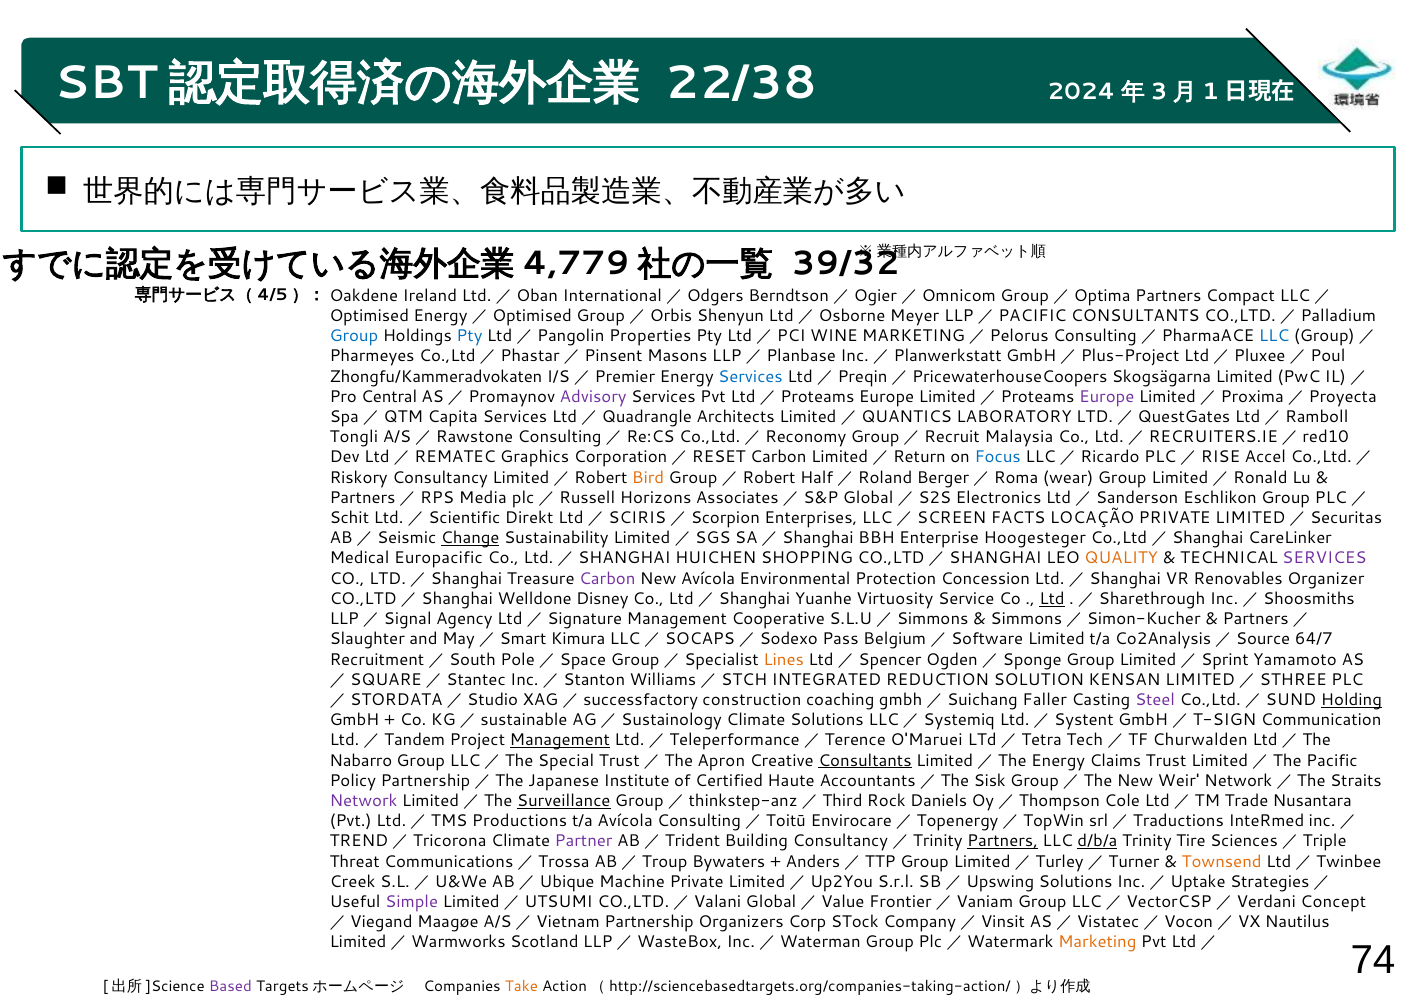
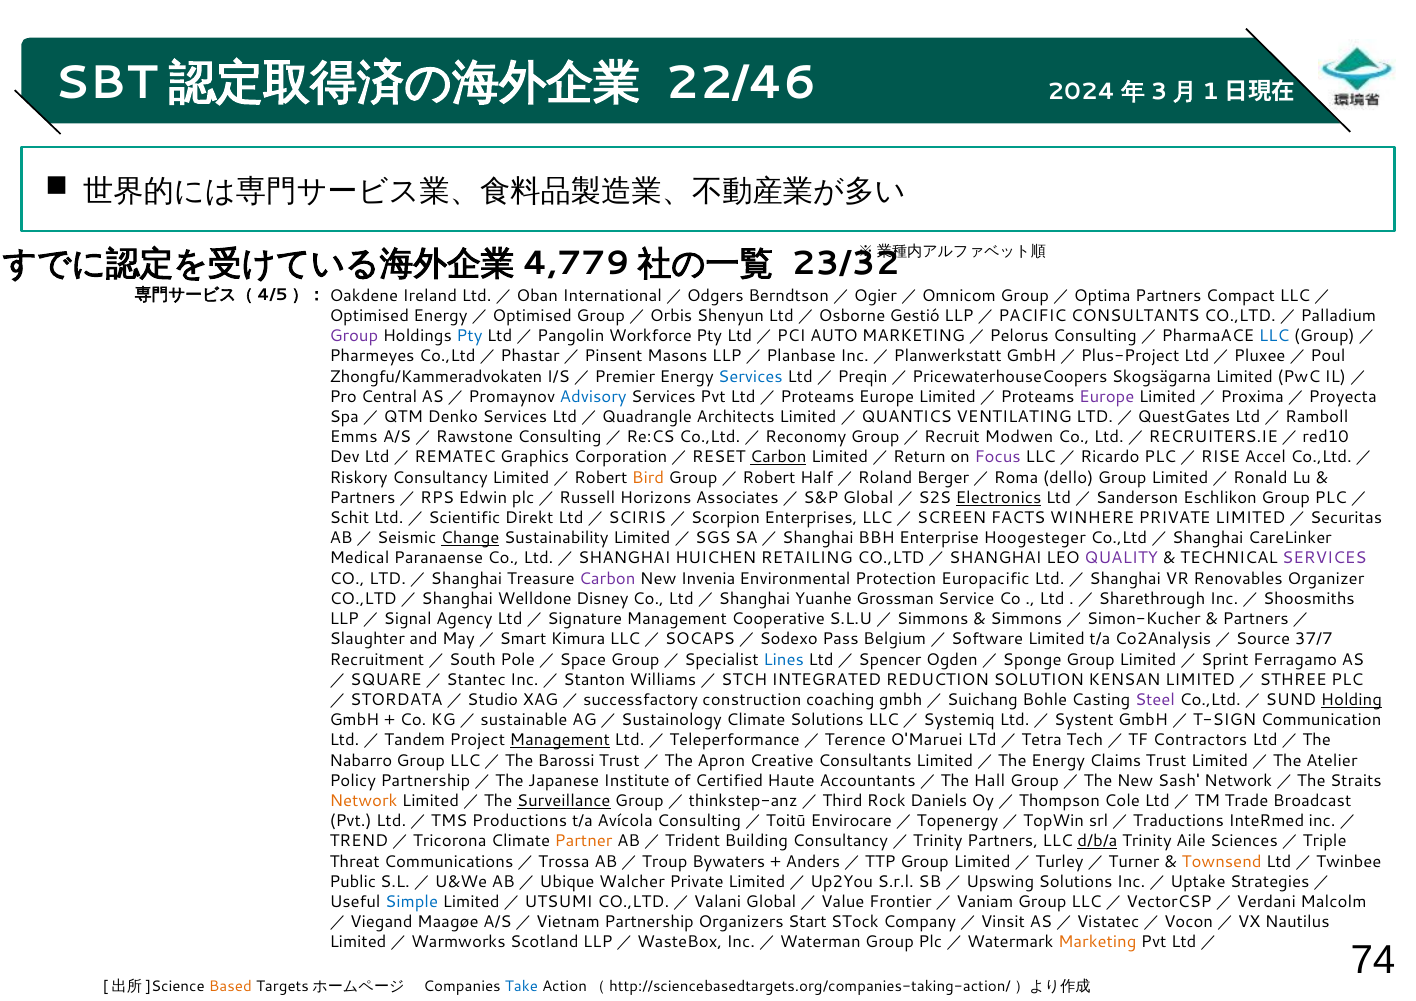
22/38: 22/38 -> 22/46
39/32: 39/32 -> 23/32
Meyer: Meyer -> Gestió
Group at (354, 336) colour: blue -> purple
Properties: Properties -> Workforce
WINE: WINE -> AUTO
Advisory colour: purple -> blue
Capita: Capita -> Denko
LABORATORY: LABORATORY -> VENTILATING
Tongli: Tongli -> Emms
Malaysia: Malaysia -> Modwen
Carbon at (778, 457) underline: none -> present
Focus colour: blue -> purple
wear: wear -> dello
Media: Media -> Edwin
Electronics underline: none -> present
LOCAÇÃO: LOCAÇÃO -> WINHERE
Europacific: Europacific -> Paranaense
SHOPPING: SHOPPING -> RETAILING
QUALITY colour: orange -> purple
New Avícola: Avícola -> Invenia
Concession: Concession -> Europacific
Virtuosity: Virtuosity -> Grossman
Ltd underline: present -> none
64/7: 64/7 -> 37/7
Lines colour: orange -> blue
Yamamoto: Yamamoto -> Ferragamo
Faller: Faller -> Bohle
Churwalden: Churwalden -> Contractors
Special: Special -> Barossi
Consultants at (865, 761) underline: present -> none
Pacific: Pacific -> Atelier
Sisk: Sisk -> Hall
Weir: Weir -> Sash
Network colour: purple -> orange
Nusantara: Nusantara -> Broadcast
Partner colour: purple -> orange
Partners at (1003, 842) underline: present -> none
Tire: Tire -> Aile
Creek: Creek -> Public
Machine: Machine -> Walcher
Simple colour: purple -> blue
Concept: Concept -> Malcolm
Corp: Corp -> Start
Based colour: purple -> orange
Take colour: orange -> blue
